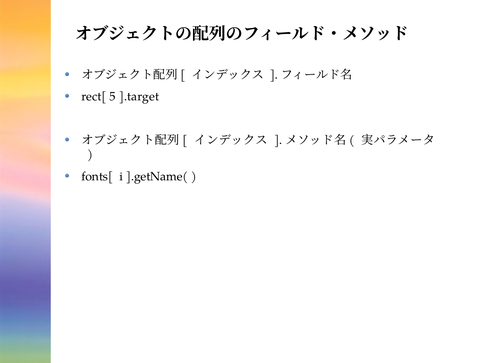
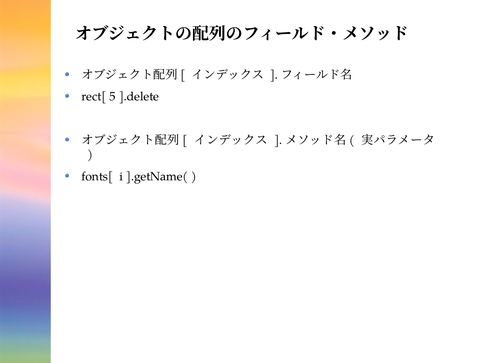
].target: ].target -> ].delete
